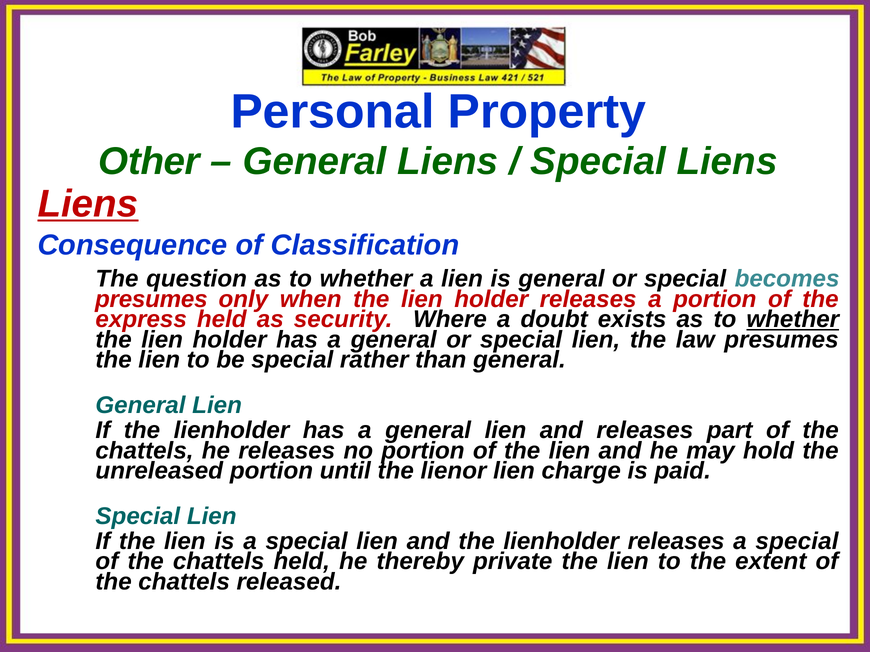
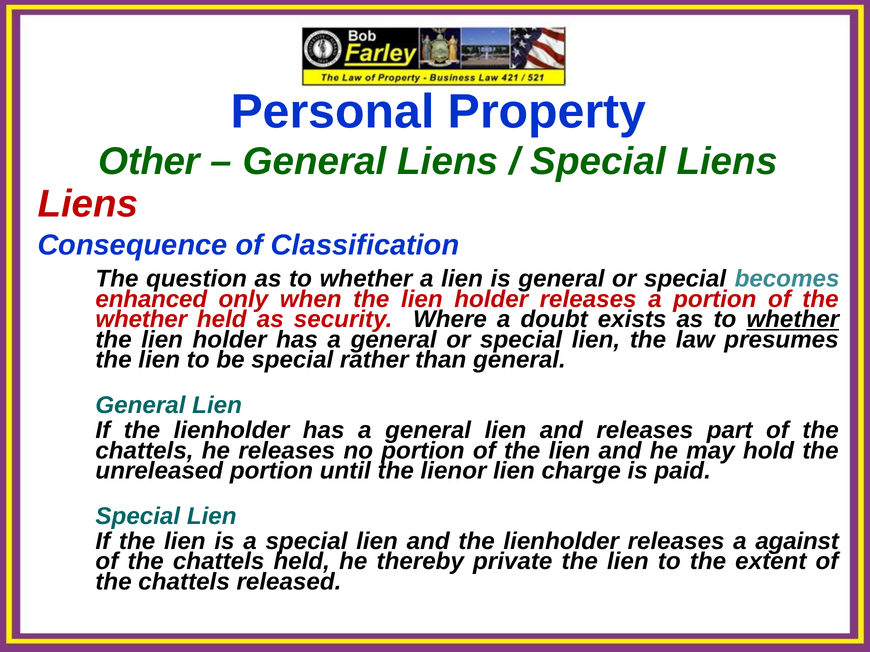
Liens at (88, 204) underline: present -> none
presumes at (151, 299): presumes -> enhanced
express at (141, 320): express -> whether
releases a special: special -> against
